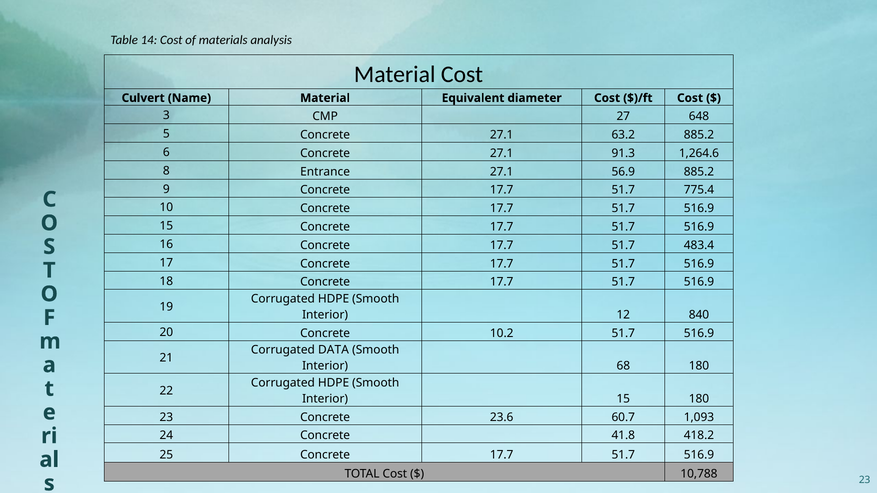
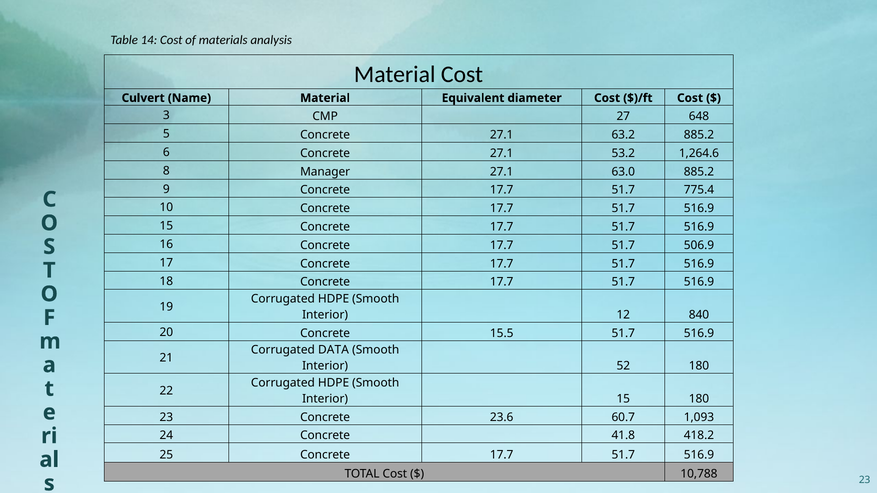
91.3: 91.3 -> 53.2
Entrance: Entrance -> Manager
56.9: 56.9 -> 63.0
483.4: 483.4 -> 506.9
10.2: 10.2 -> 15.5
68: 68 -> 52
